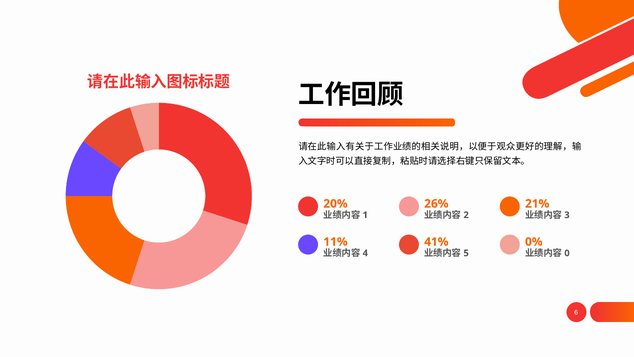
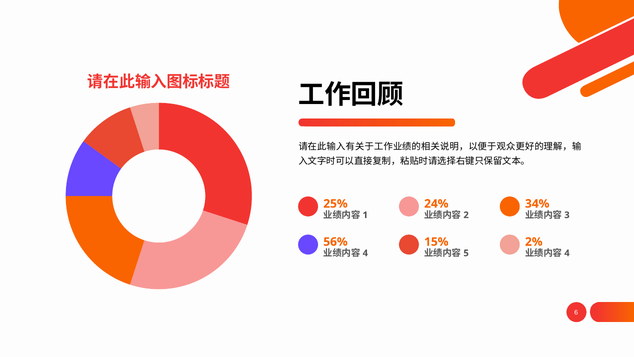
20%: 20% -> 25%
26%: 26% -> 24%
21%: 21% -> 34%
11%: 11% -> 56%
41%: 41% -> 15%
0%: 0% -> 2%
0 at (567, 253): 0 -> 4
